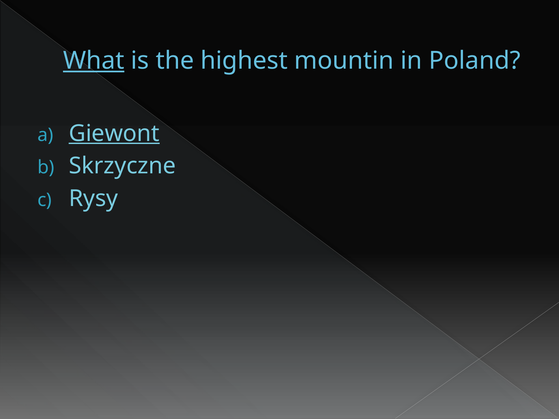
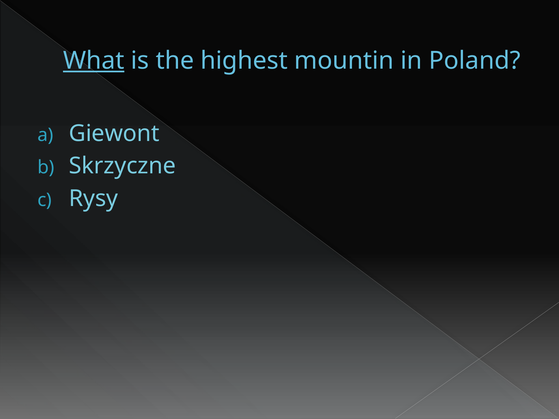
Giewont underline: present -> none
